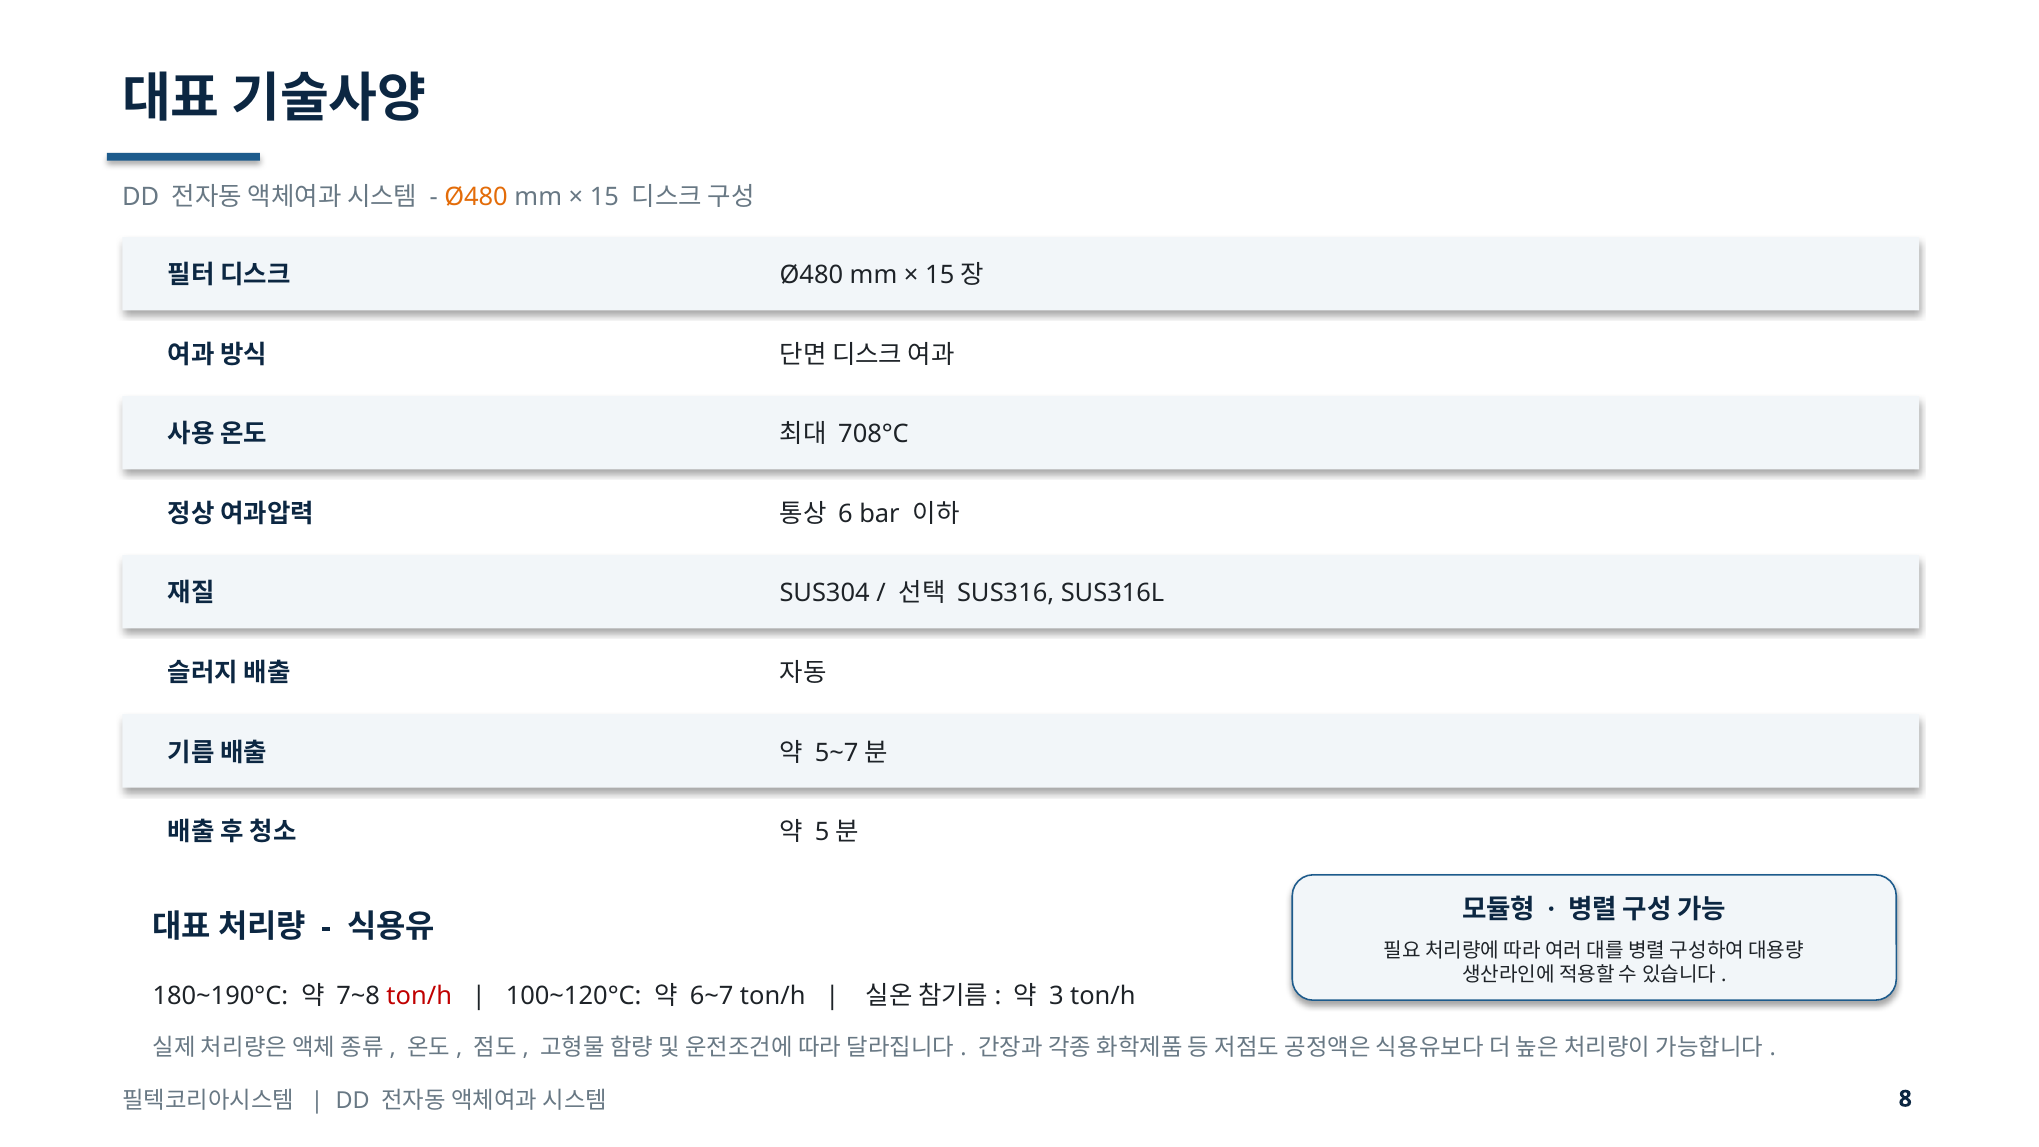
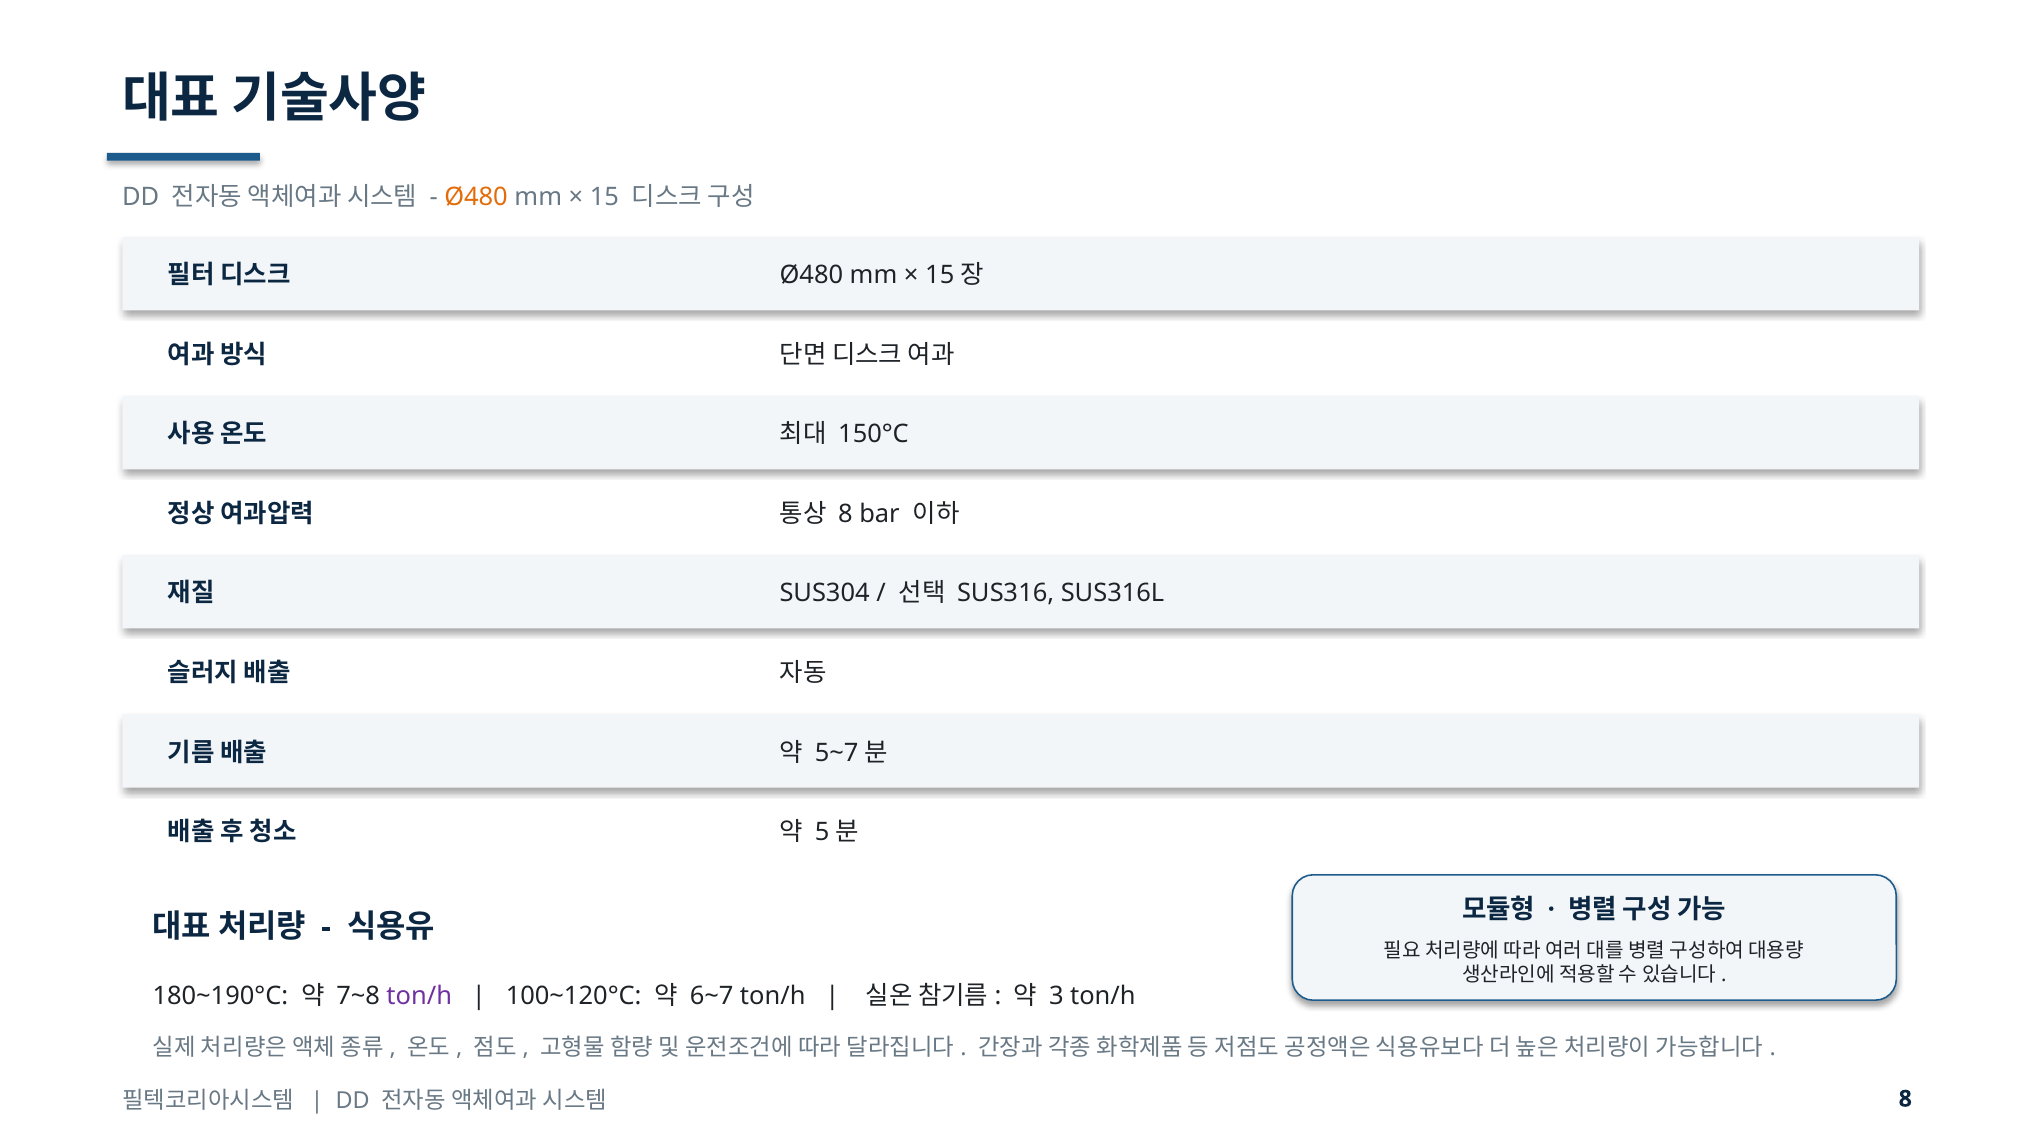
708°C: 708°C -> 150°C
6 at (845, 514): 6 -> 8
ton/h at (419, 997) colour: red -> purple
